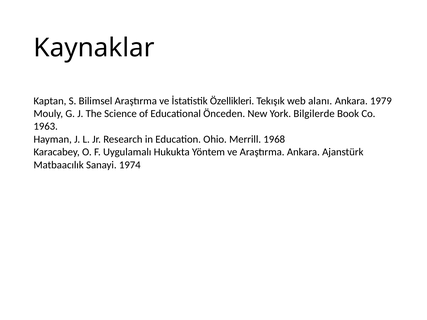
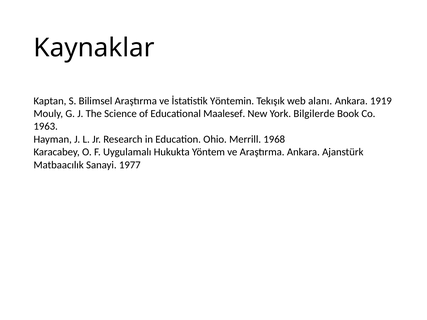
Özellikleri: Özellikleri -> Yöntemin
1979: 1979 -> 1919
Önceden: Önceden -> Maalesef
1974: 1974 -> 1977
